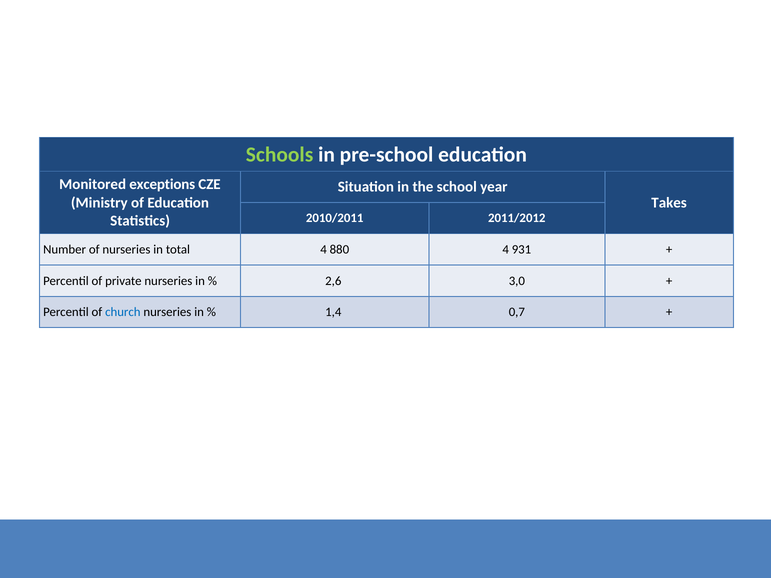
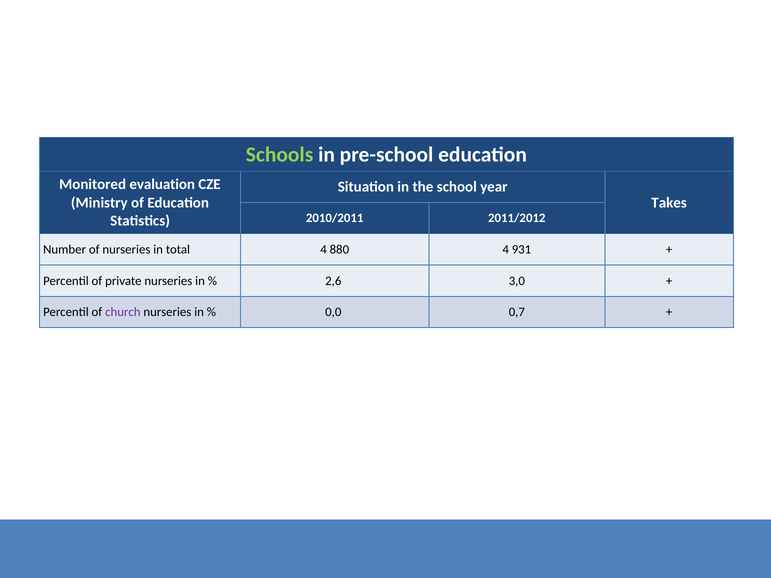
exceptions: exceptions -> evaluation
church colour: blue -> purple
1,4: 1,4 -> 0,0
